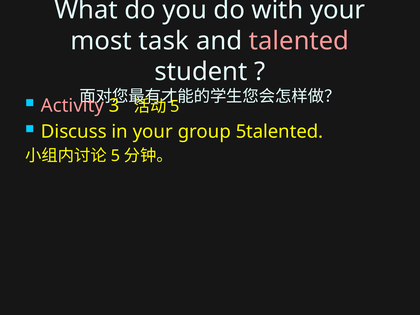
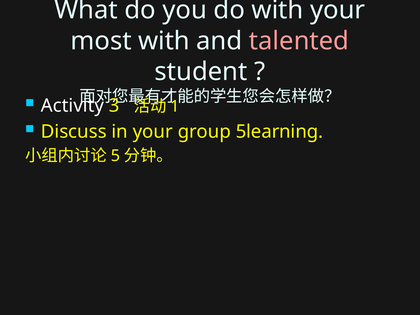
most task: task -> with
Activity colour: pink -> white
5 at (175, 106): 5 -> 1
5talented: 5talented -> 5learning
